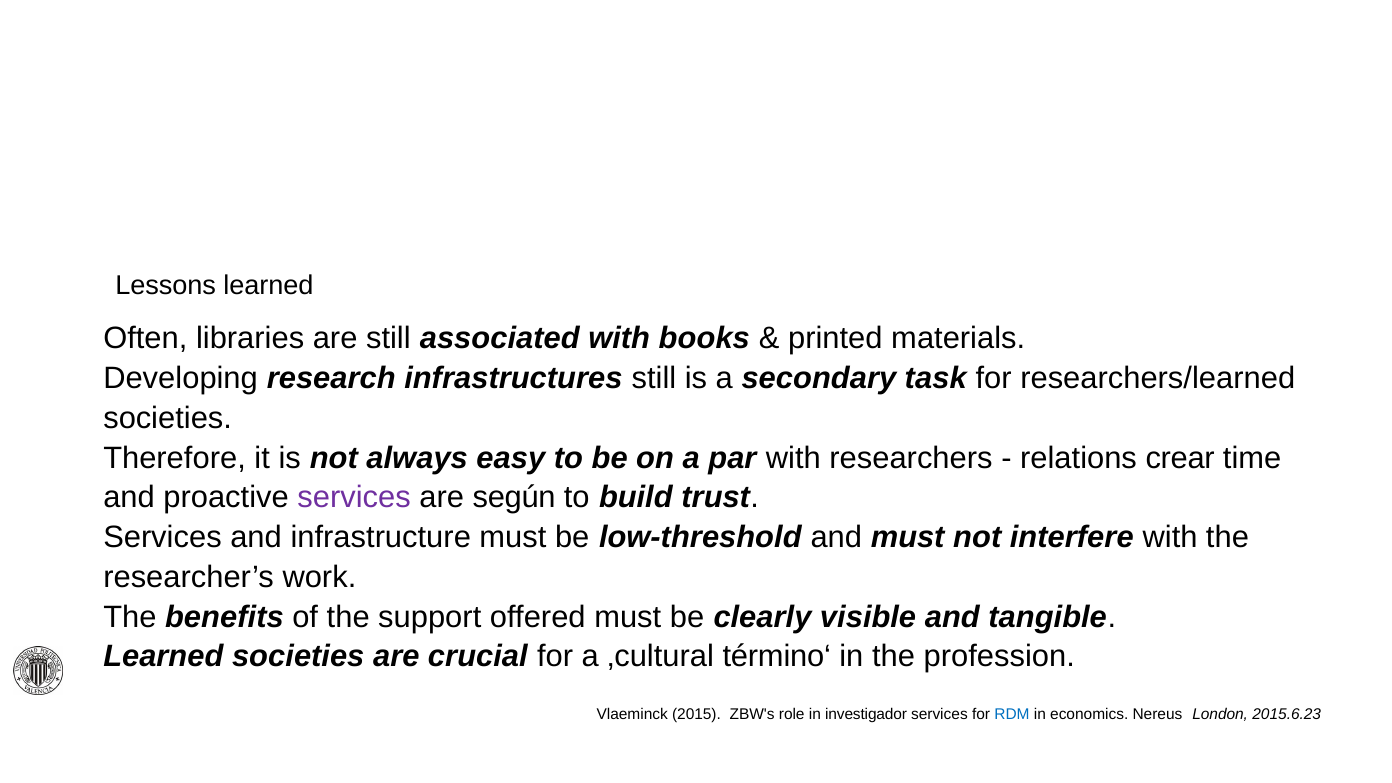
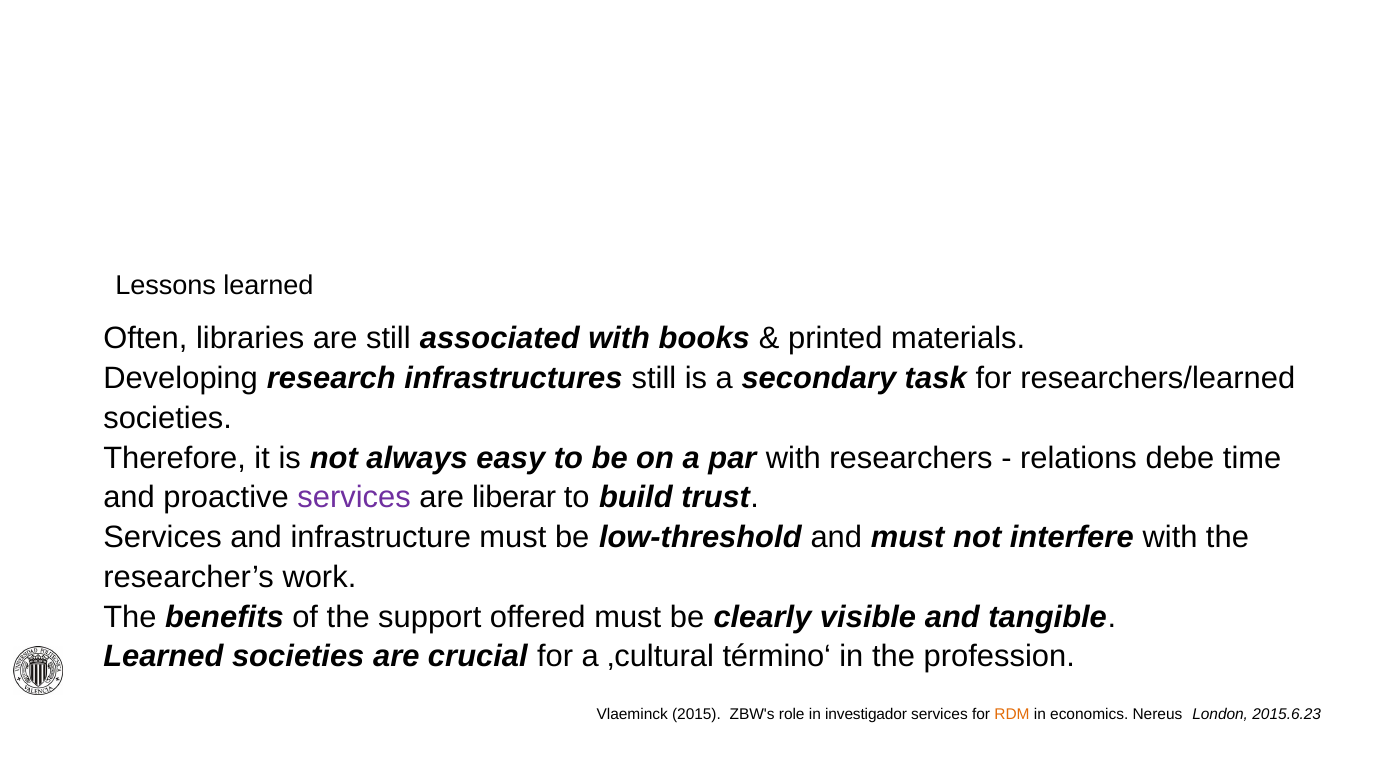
crear: crear -> debe
según: según -> liberar
RDM colour: blue -> orange
